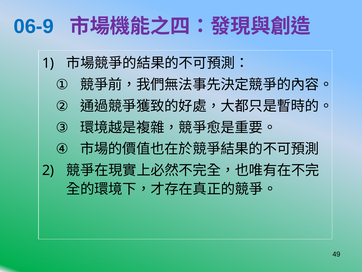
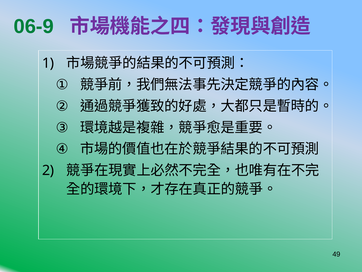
06-9 colour: blue -> green
